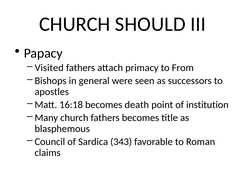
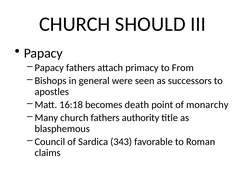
Visited at (49, 68): Visited -> Papacy
institution: institution -> monarchy
fathers becomes: becomes -> authority
